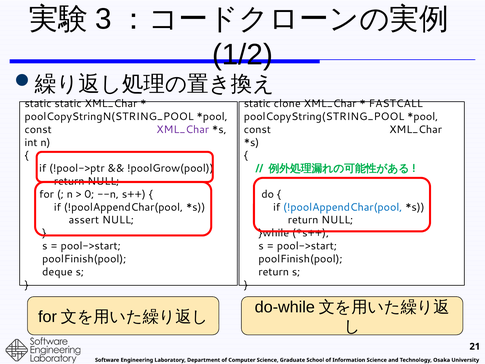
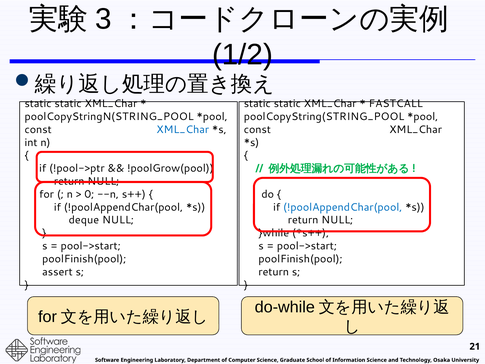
clone at (287, 104): clone -> static
XML_Char at (183, 129) colour: purple -> blue
assert: assert -> deque
deque: deque -> assert
